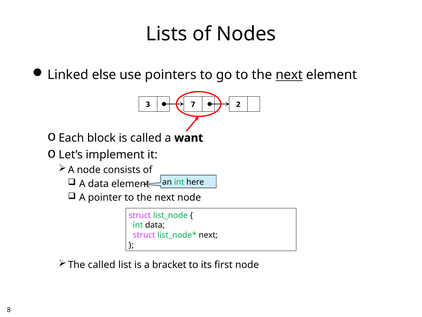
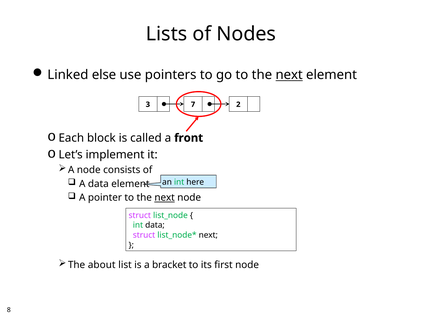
want: want -> front
next at (165, 197) underline: none -> present
The called: called -> about
